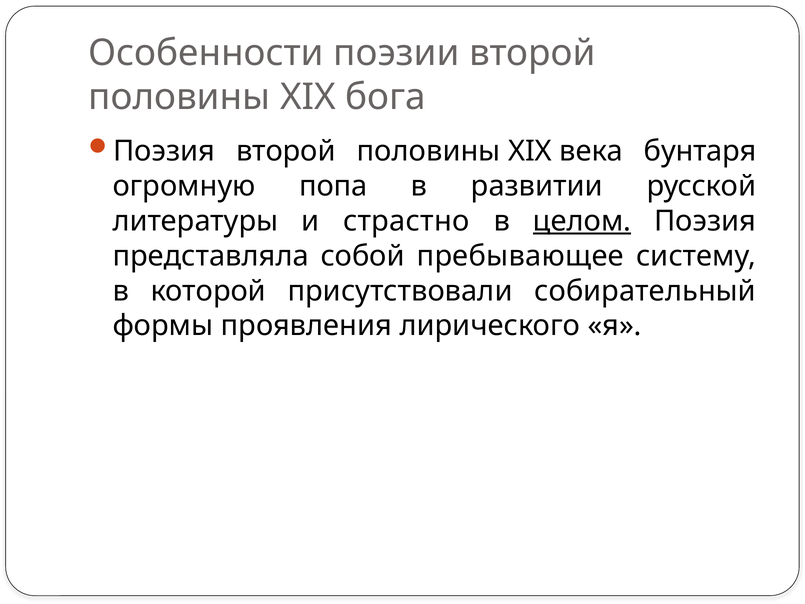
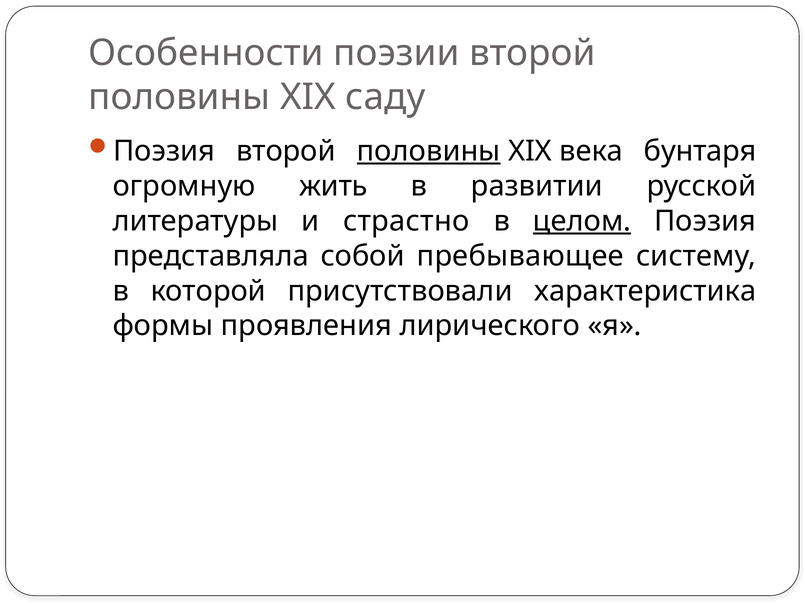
бога: бога -> саду
половины at (429, 151) underline: none -> present
попа: попа -> жить
собирательный: собирательный -> характеристика
